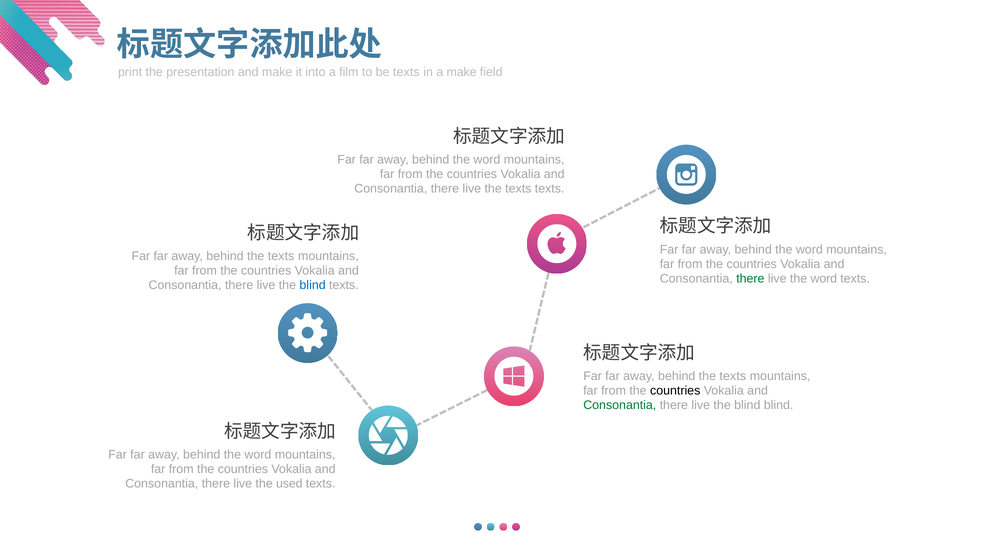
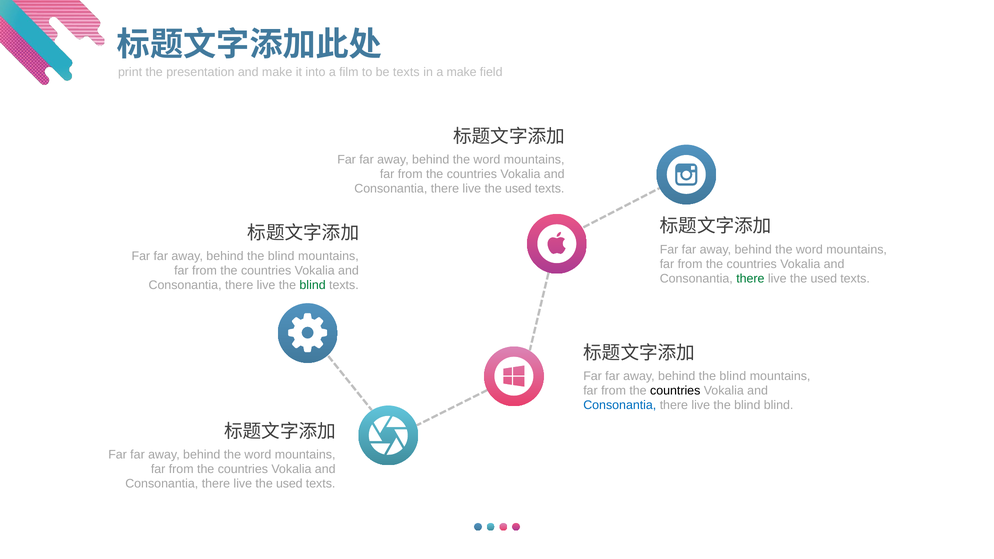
texts at (518, 189): texts -> used
texts at (281, 256): texts -> blind
word at (824, 279): word -> used
blind at (313, 285) colour: blue -> green
texts at (733, 376): texts -> blind
Consonantia at (620, 405) colour: green -> blue
